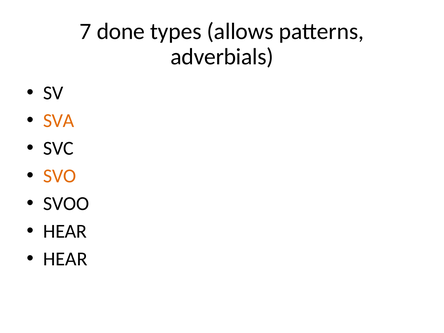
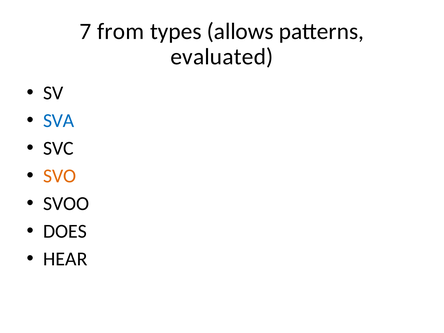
done: done -> from
adverbials: adverbials -> evaluated
SVA colour: orange -> blue
HEAR at (65, 231): HEAR -> DOES
